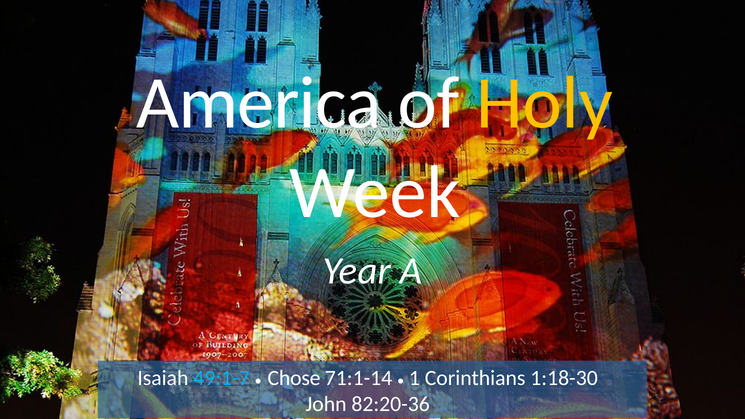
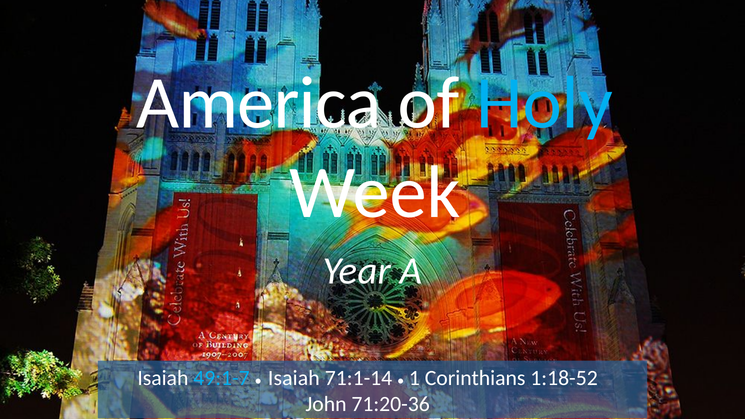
Holy colour: yellow -> light blue
Chose at (294, 378): Chose -> Isaiah
1:18-30: 1:18-30 -> 1:18-52
82:20-36: 82:20-36 -> 71:20-36
